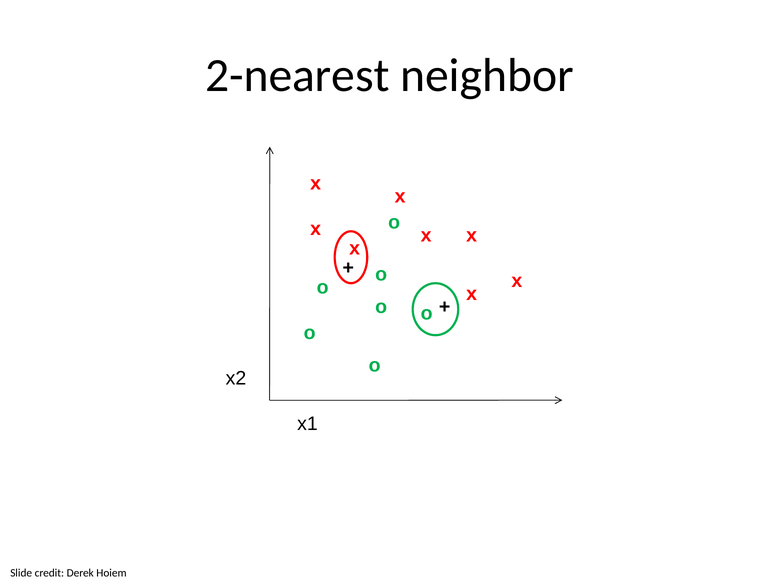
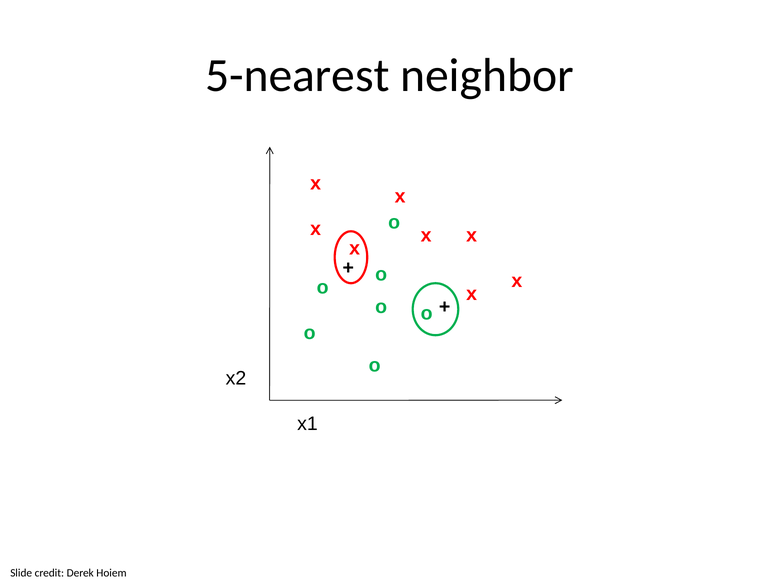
2-nearest: 2-nearest -> 5-nearest
